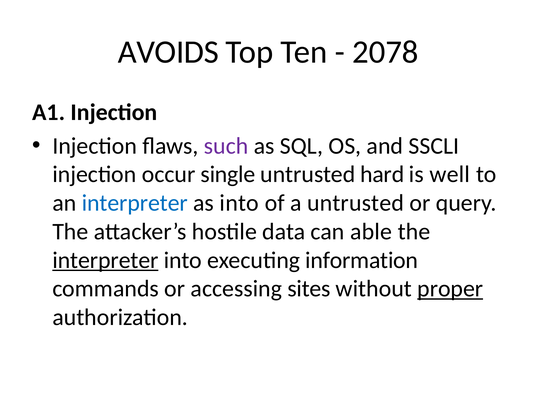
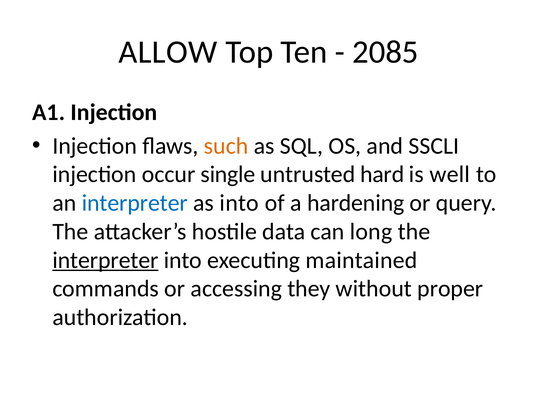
AVOIDS: AVOIDS -> ALLOW
2078: 2078 -> 2085
such colour: purple -> orange
a untrusted: untrusted -> hardening
able: able -> long
information: information -> maintained
sites: sites -> they
proper underline: present -> none
